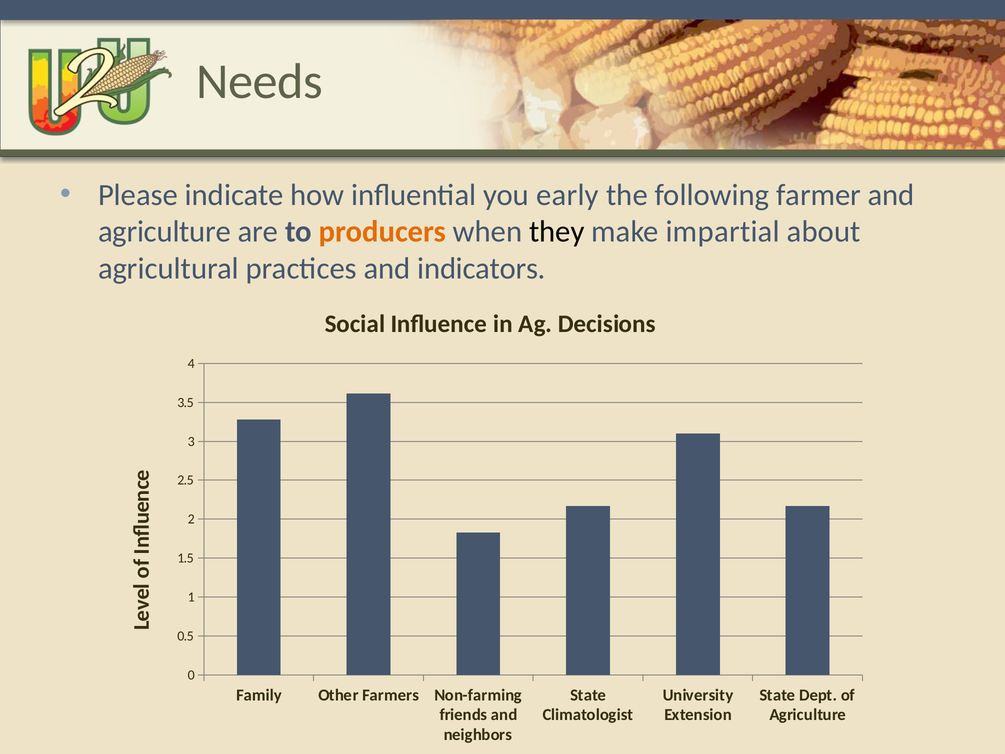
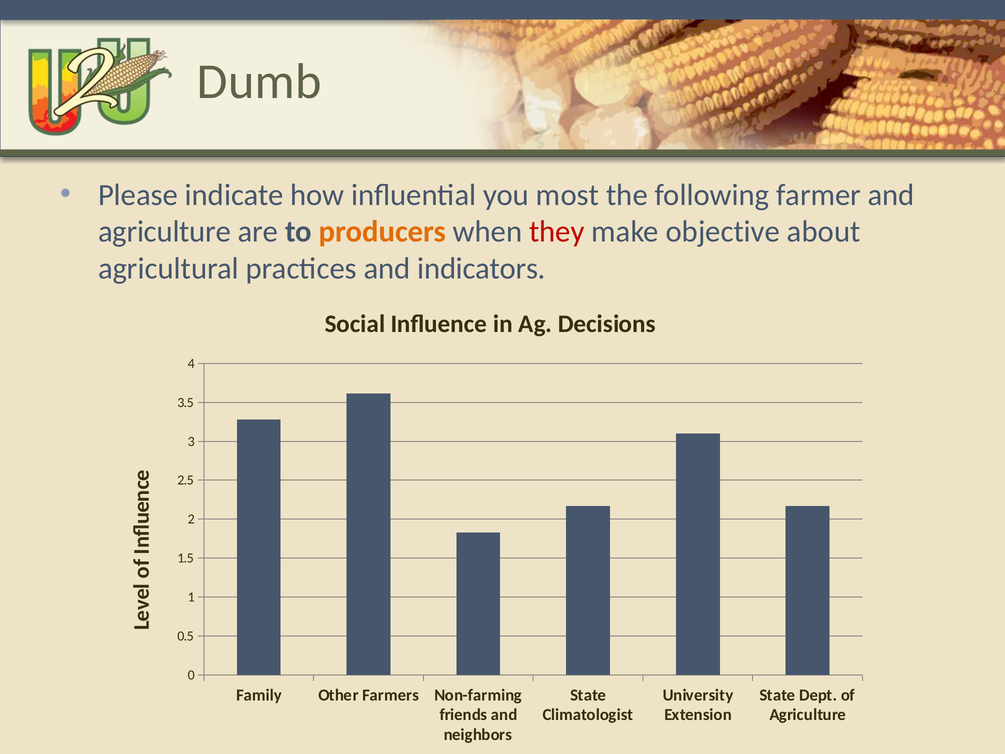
Needs: Needs -> Dumb
early: early -> most
they colour: black -> red
impartial: impartial -> objective
